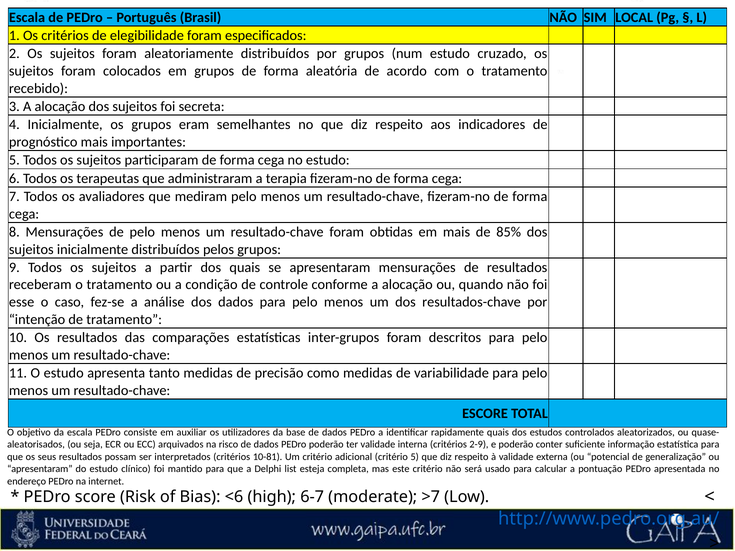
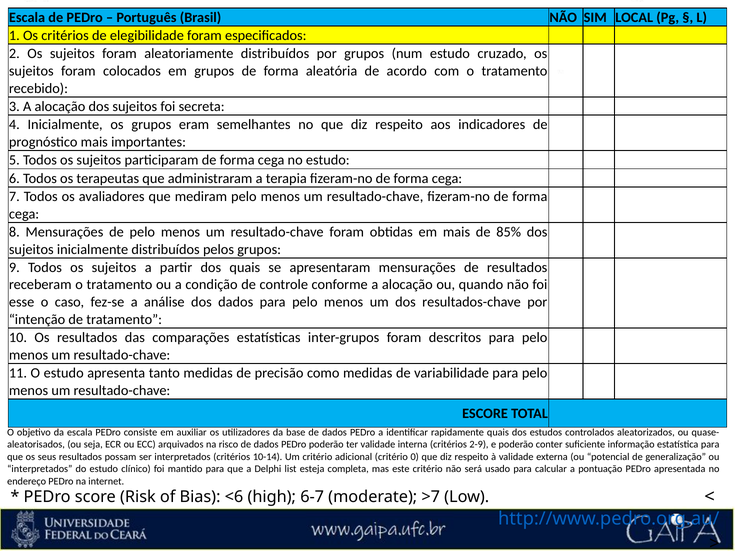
10-81: 10-81 -> 10-14
critério 5: 5 -> 0
apresentaram at (40, 469): apresentaram -> interpretados
